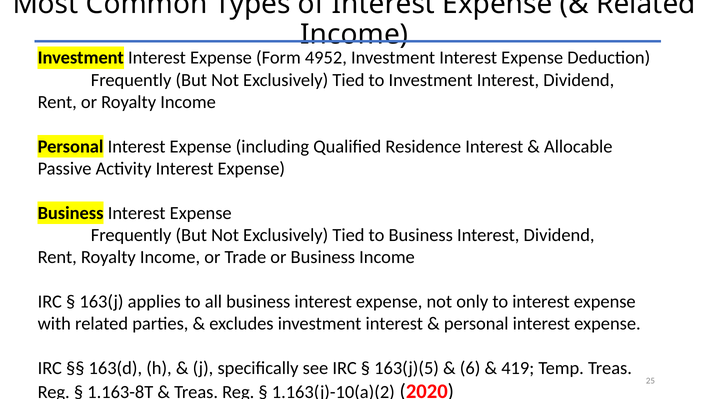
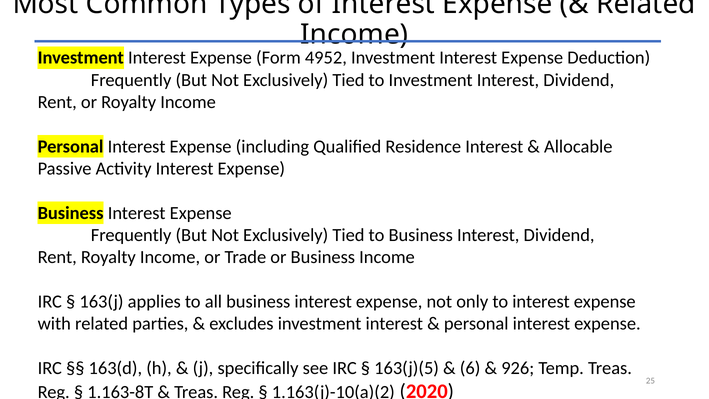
419: 419 -> 926
